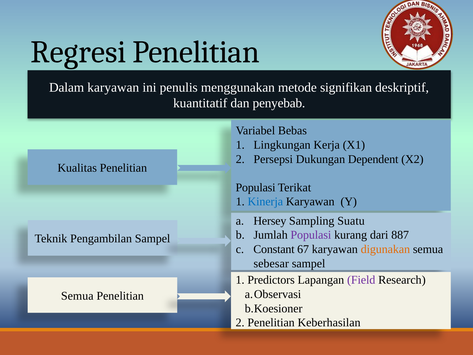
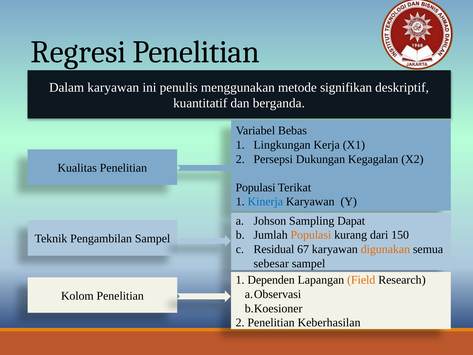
penyebab: penyebab -> berganda
Dependent: Dependent -> Kegagalan
Hersey: Hersey -> Johson
Suatu: Suatu -> Dapat
Populasi at (311, 235) colour: purple -> orange
887: 887 -> 150
Constant: Constant -> Residual
Predictors: Predictors -> Dependen
Field colour: purple -> orange
Semua at (77, 296): Semua -> Kolom
